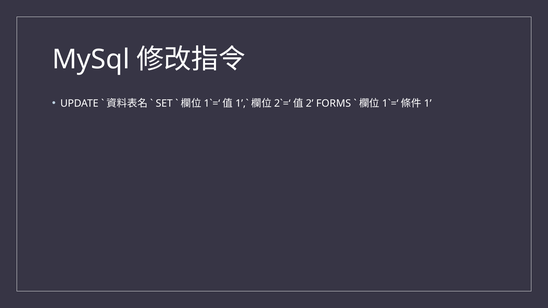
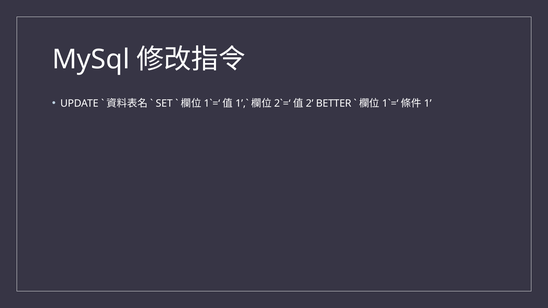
FORMS: FORMS -> BETTER
